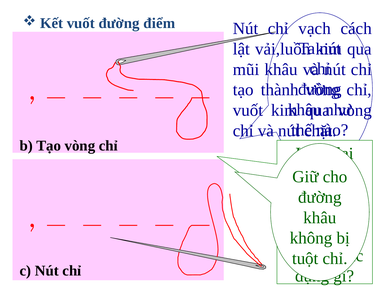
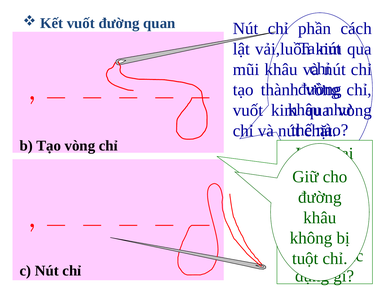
điểm: điểm -> quan
vạch: vạch -> phần
